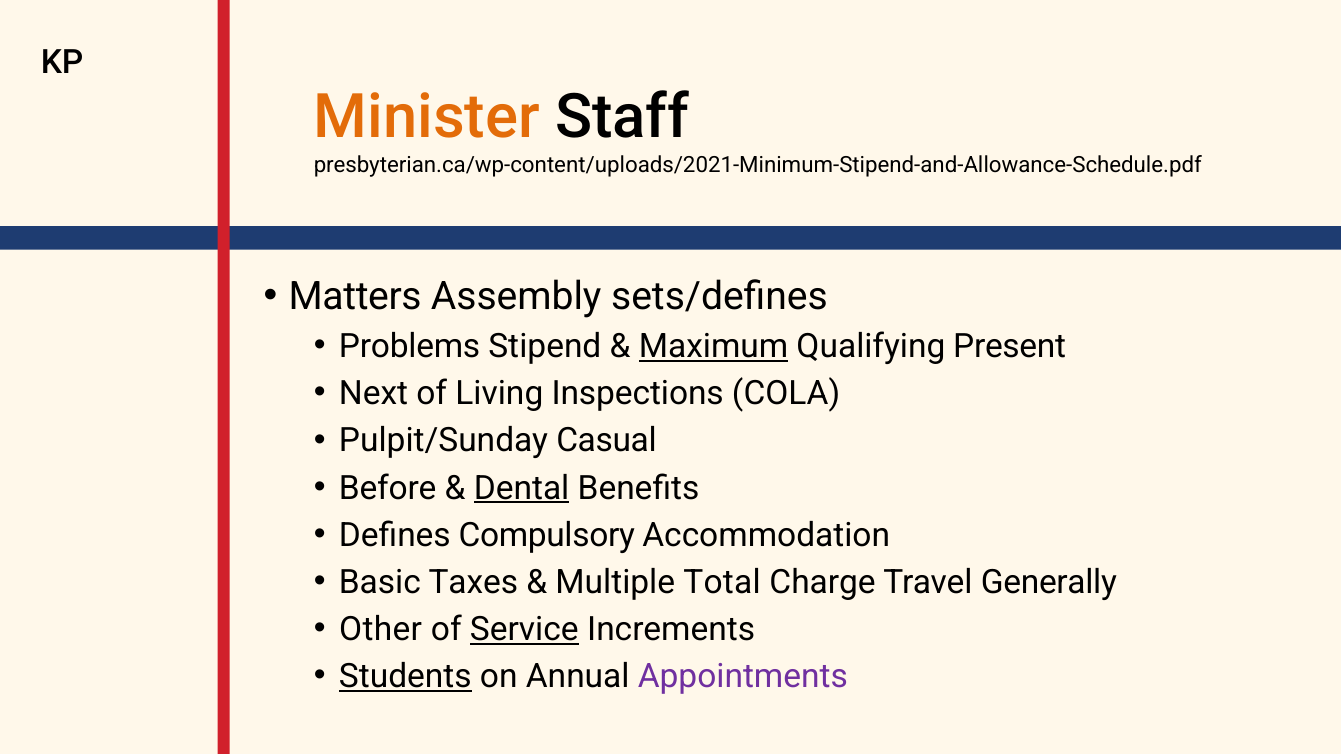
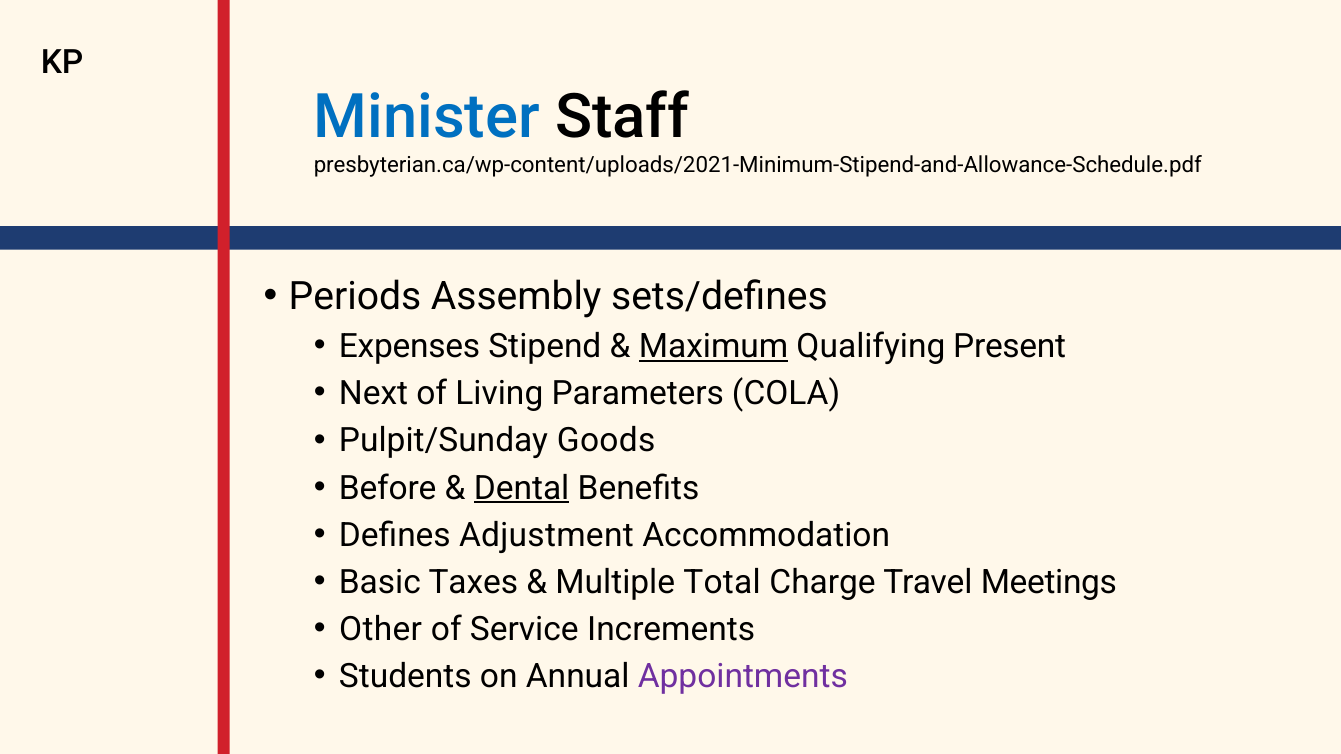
Minister colour: orange -> blue
Matters: Matters -> Periods
Problems: Problems -> Expenses
Inspections: Inspections -> Parameters
Casual: Casual -> Goods
Compulsory: Compulsory -> Adjustment
Generally: Generally -> Meetings
Service underline: present -> none
Students underline: present -> none
